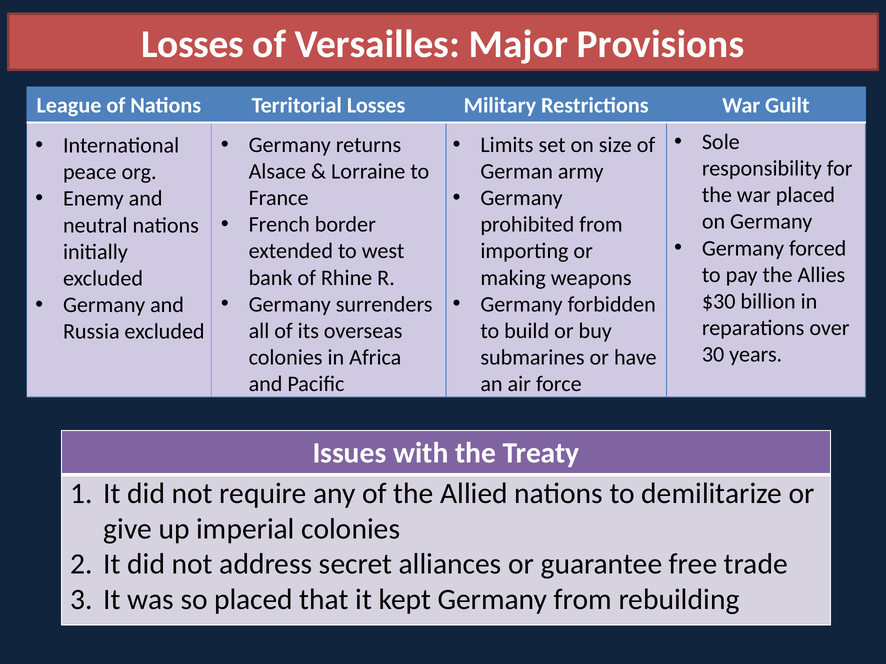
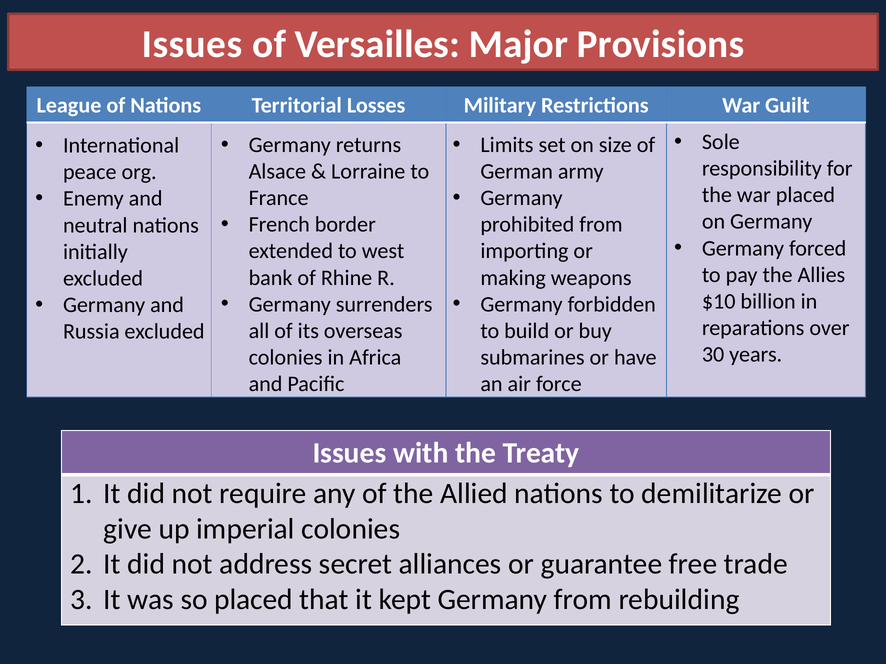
Losses at (192, 44): Losses -> Issues
$30: $30 -> $10
